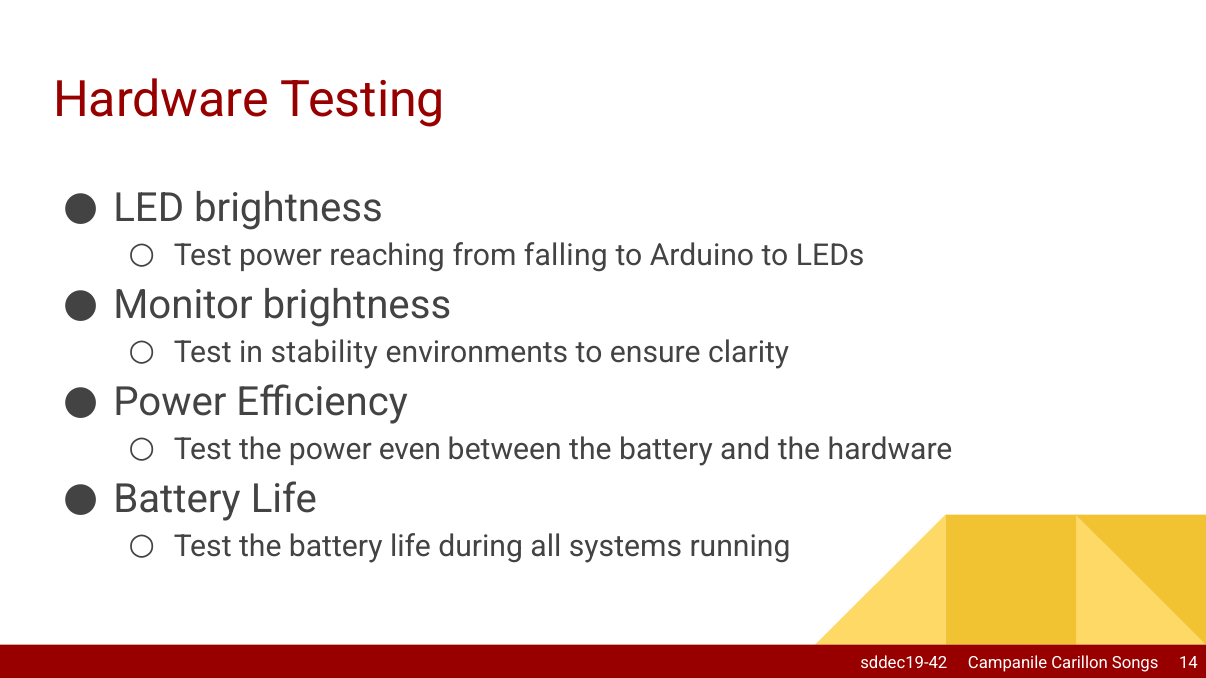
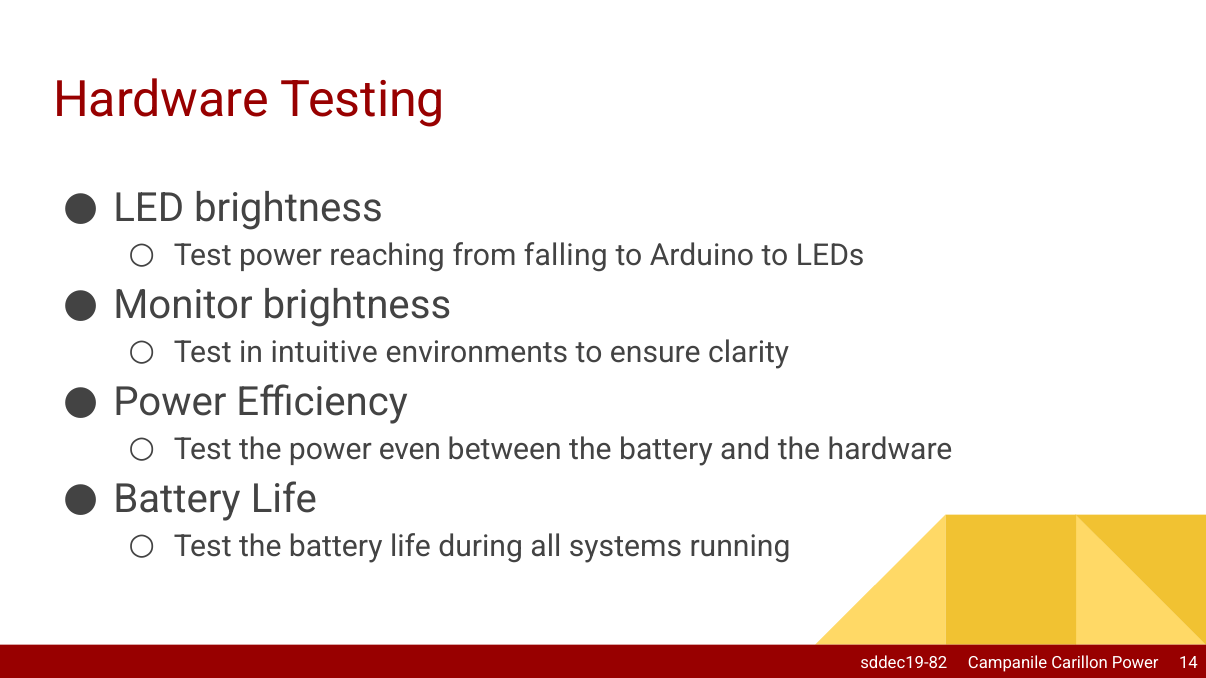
stability: stability -> intuitive
sddec19-42: sddec19-42 -> sddec19-82
Carillon Songs: Songs -> Power
